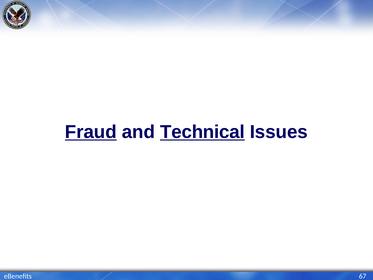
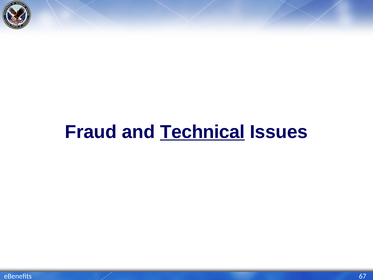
Fraud underline: present -> none
